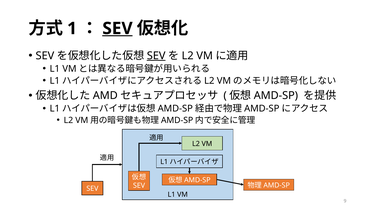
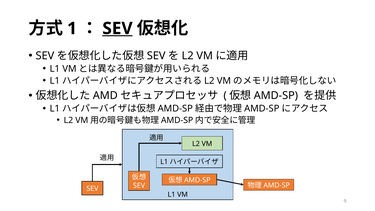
SEV at (156, 56) underline: present -> none
